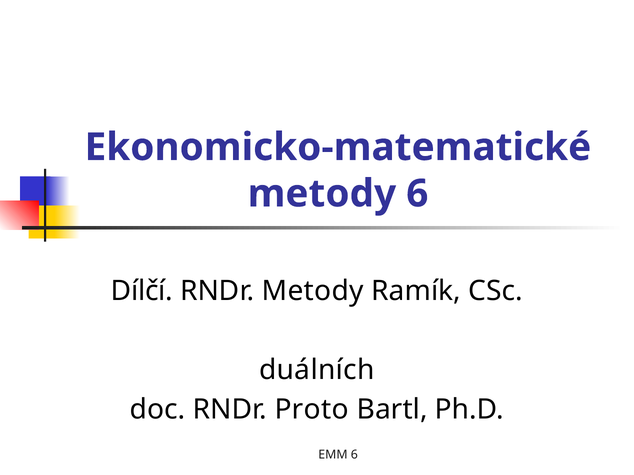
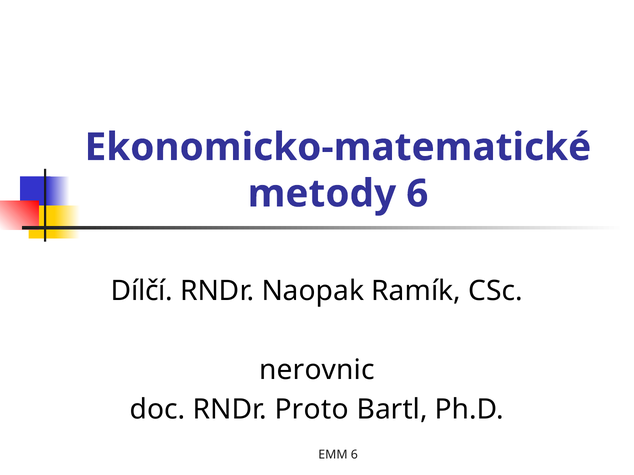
RNDr Metody: Metody -> Naopak
duálních: duálních -> nerovnic
